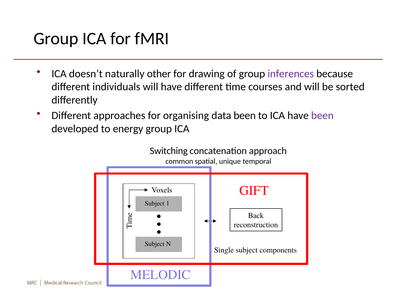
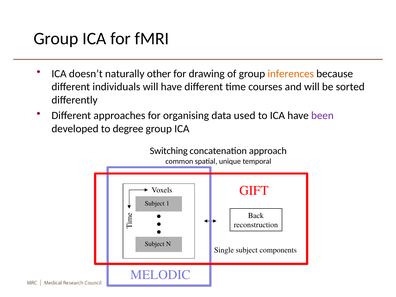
inferences colour: purple -> orange
data been: been -> used
energy: energy -> degree
